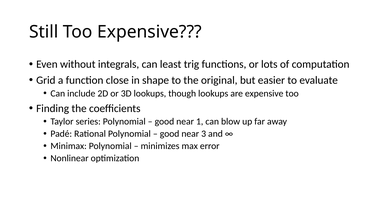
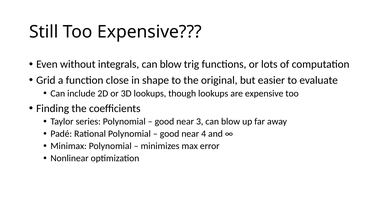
integrals can least: least -> blow
1: 1 -> 3
3: 3 -> 4
